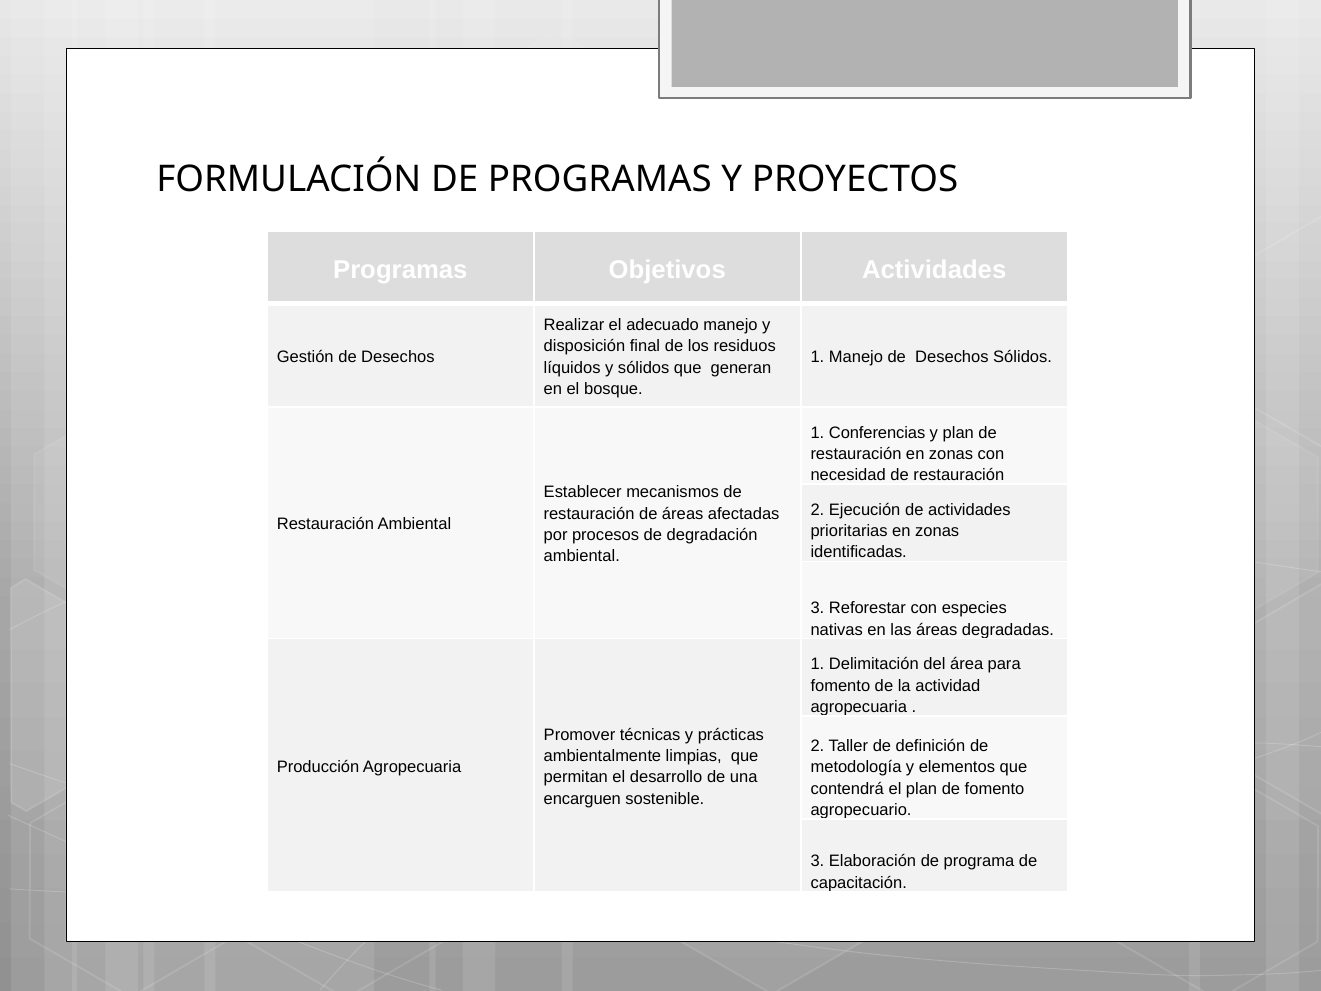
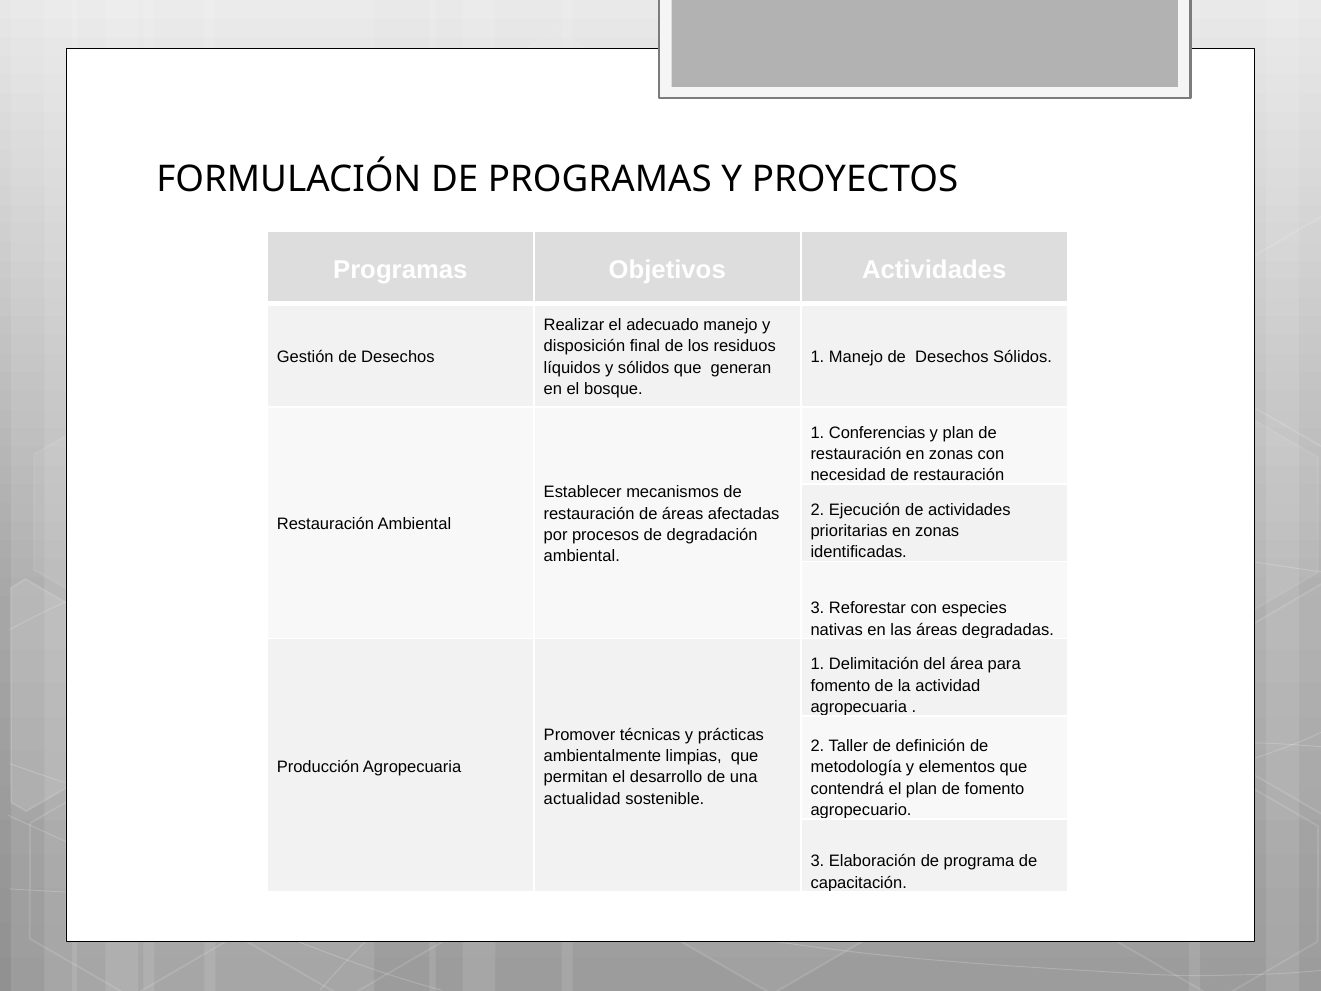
encarguen: encarguen -> actualidad
